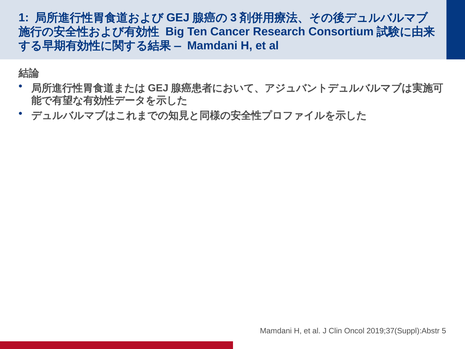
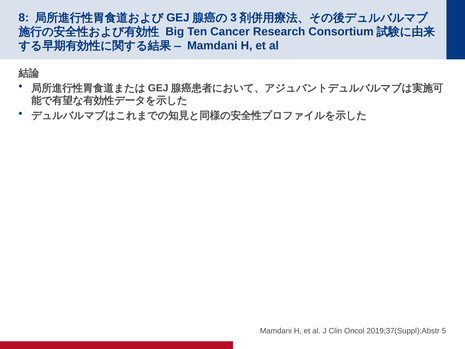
1: 1 -> 8
